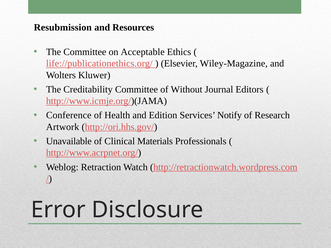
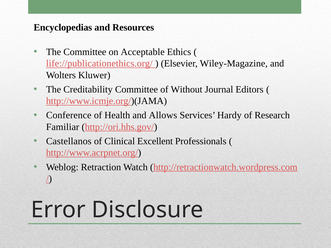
Resubmission: Resubmission -> Encyclopedias
Edition: Edition -> Allows
Notify: Notify -> Hardy
Artwork: Artwork -> Familiar
Unavailable: Unavailable -> Castellanos
Materials: Materials -> Excellent
